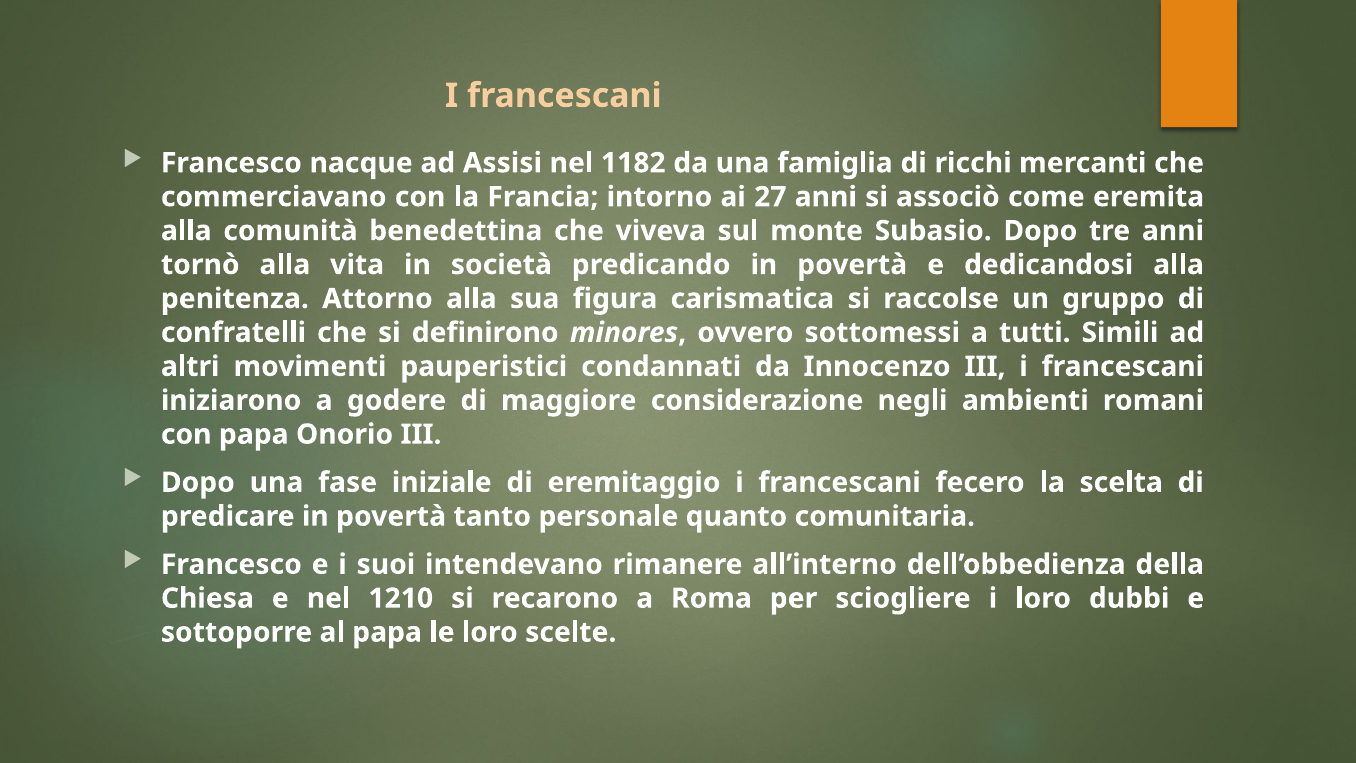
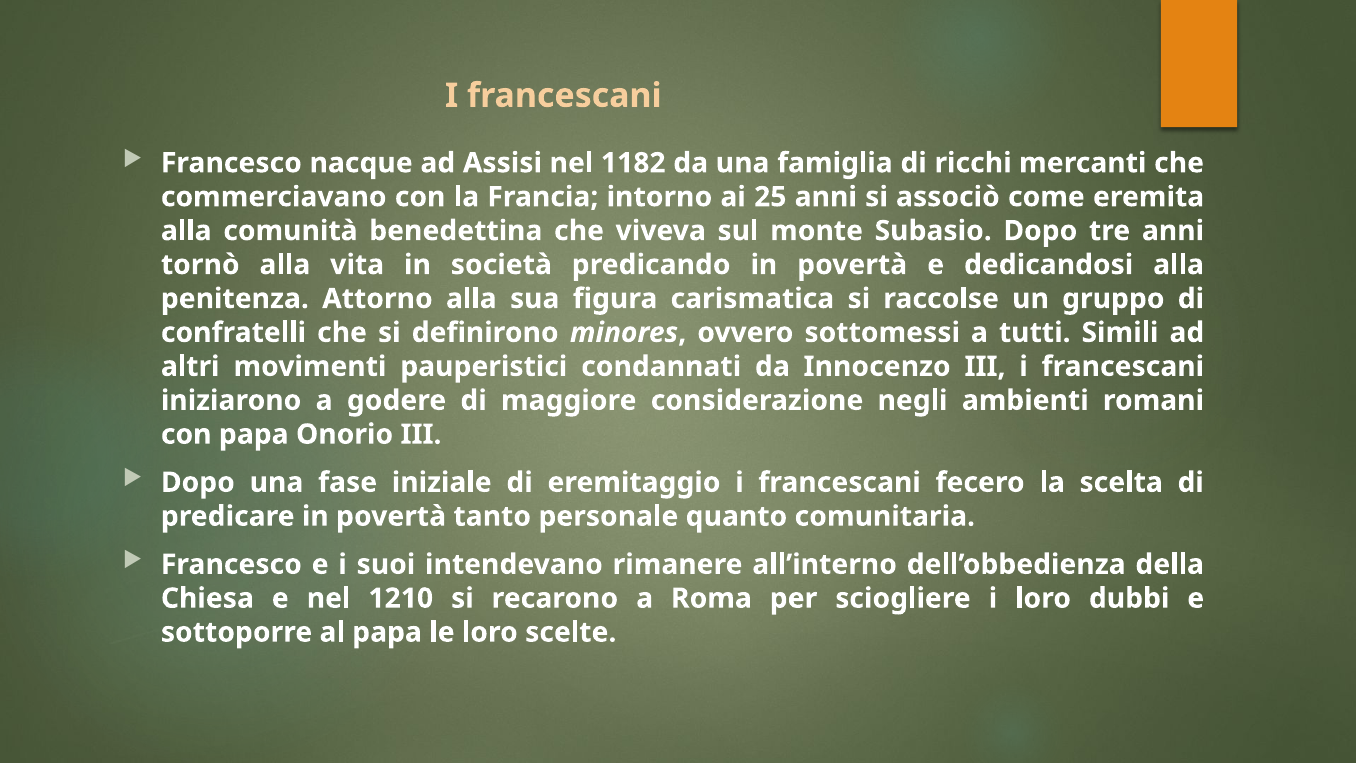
27: 27 -> 25
